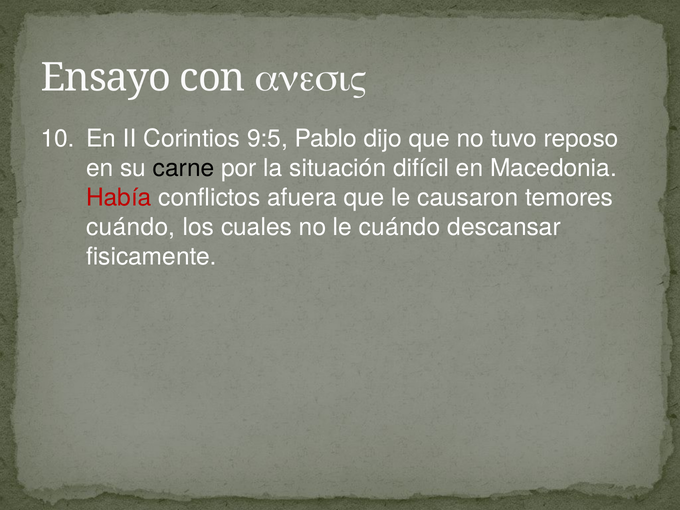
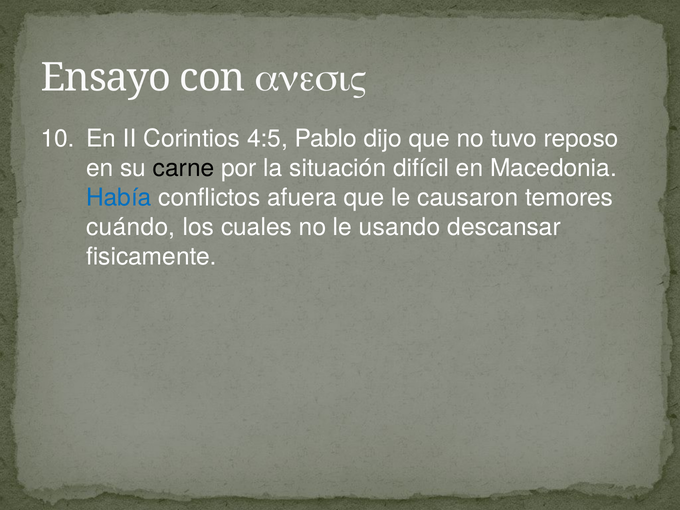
9:5: 9:5 -> 4:5
Había colour: red -> blue
le cuándo: cuándo -> usando
